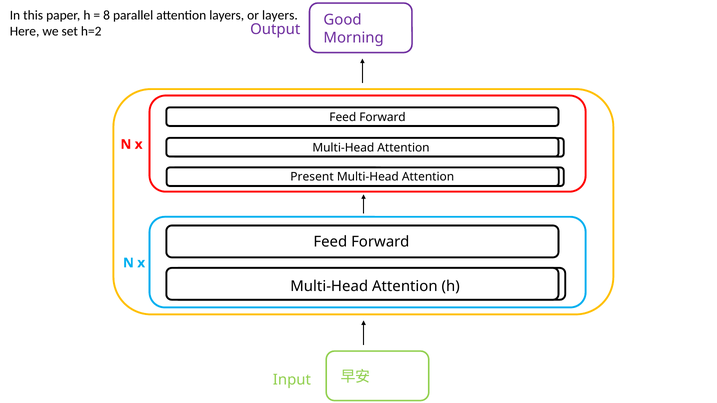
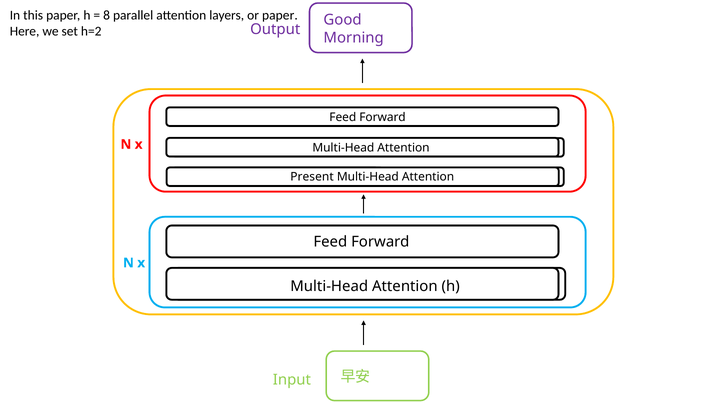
or layers: layers -> paper
